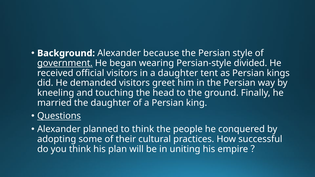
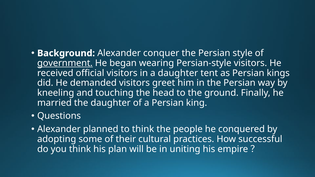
because: because -> conquer
Persian-style divided: divided -> visitors
Questions underline: present -> none
